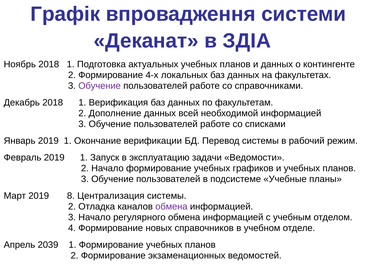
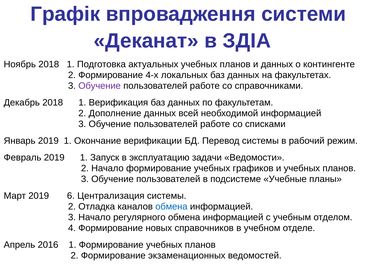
8: 8 -> 6
обмена at (171, 207) colour: purple -> blue
2039: 2039 -> 2016
